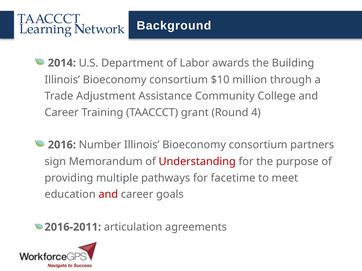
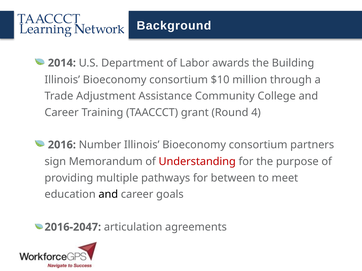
facetime: facetime -> between
and at (108, 195) colour: red -> black
2016-2011: 2016-2011 -> 2016-2047
